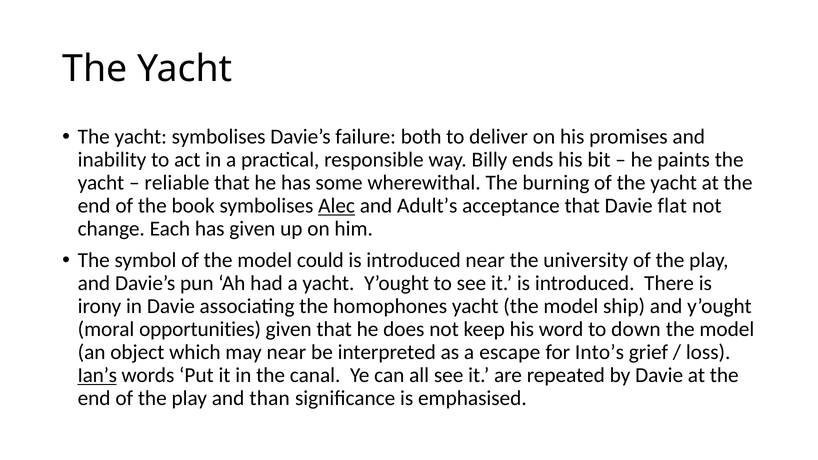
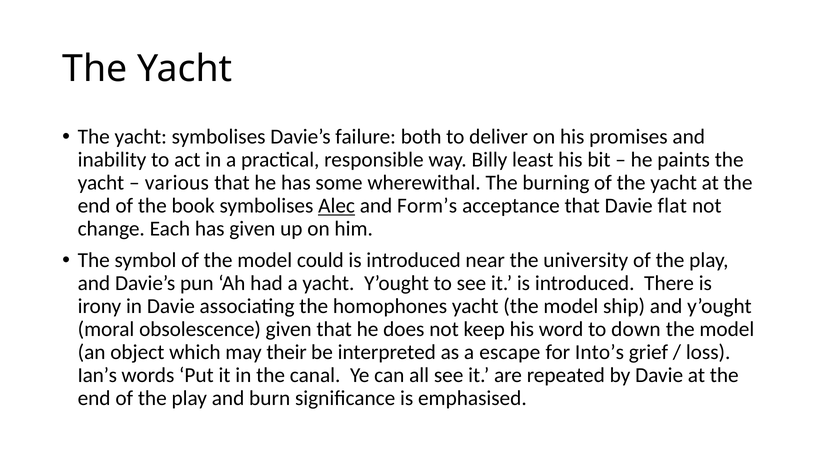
ends: ends -> least
reliable: reliable -> various
Adult’s: Adult’s -> Form’s
opportunities: opportunities -> obsolescence
may near: near -> their
Ian’s underline: present -> none
than: than -> burn
